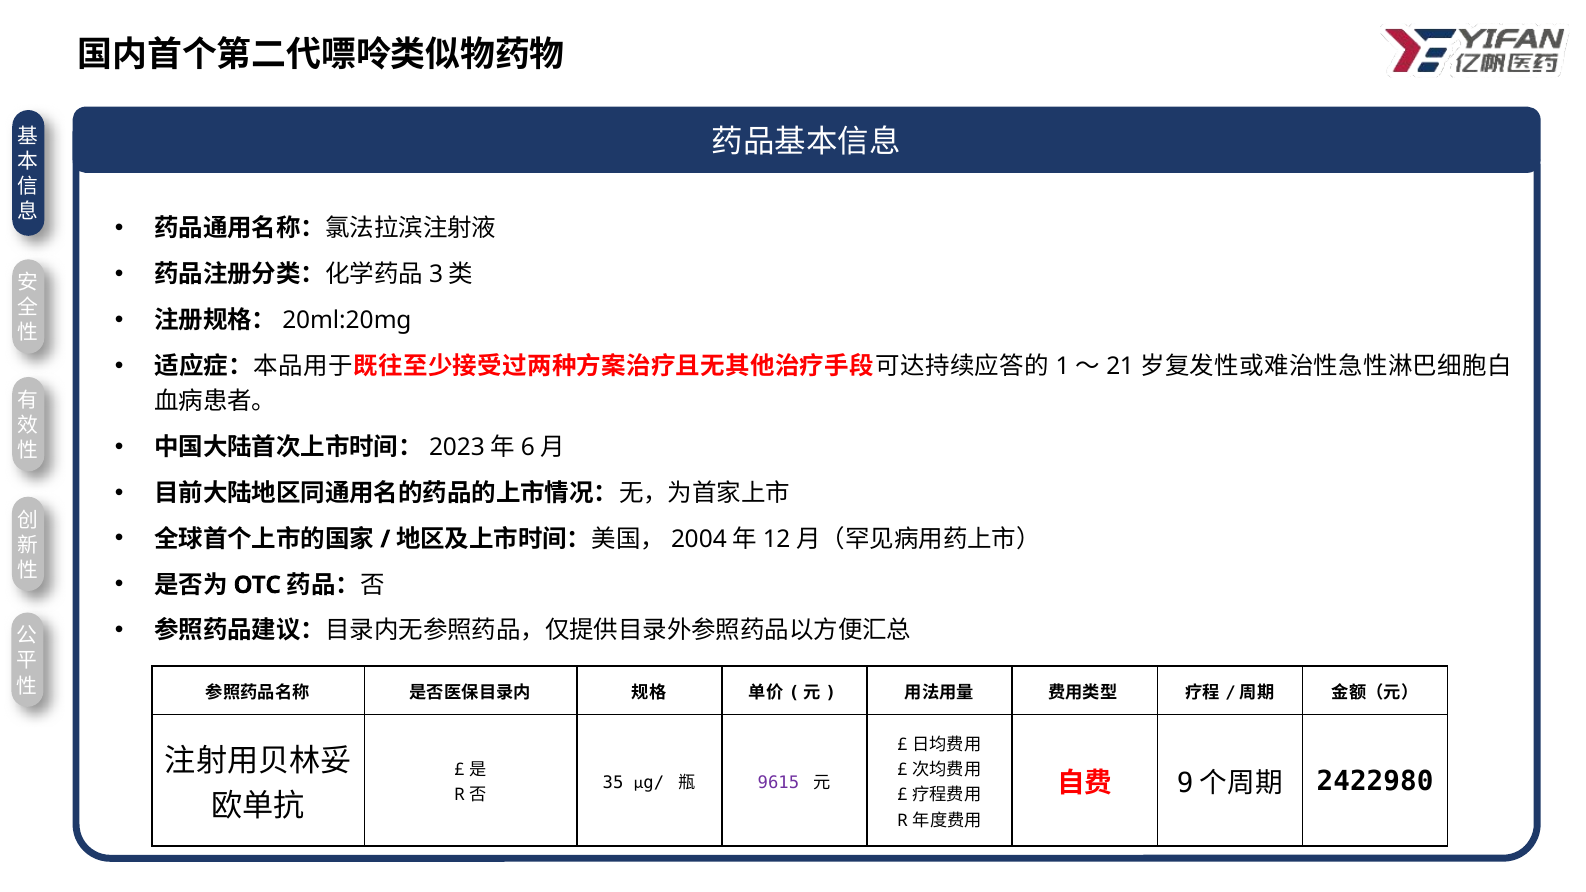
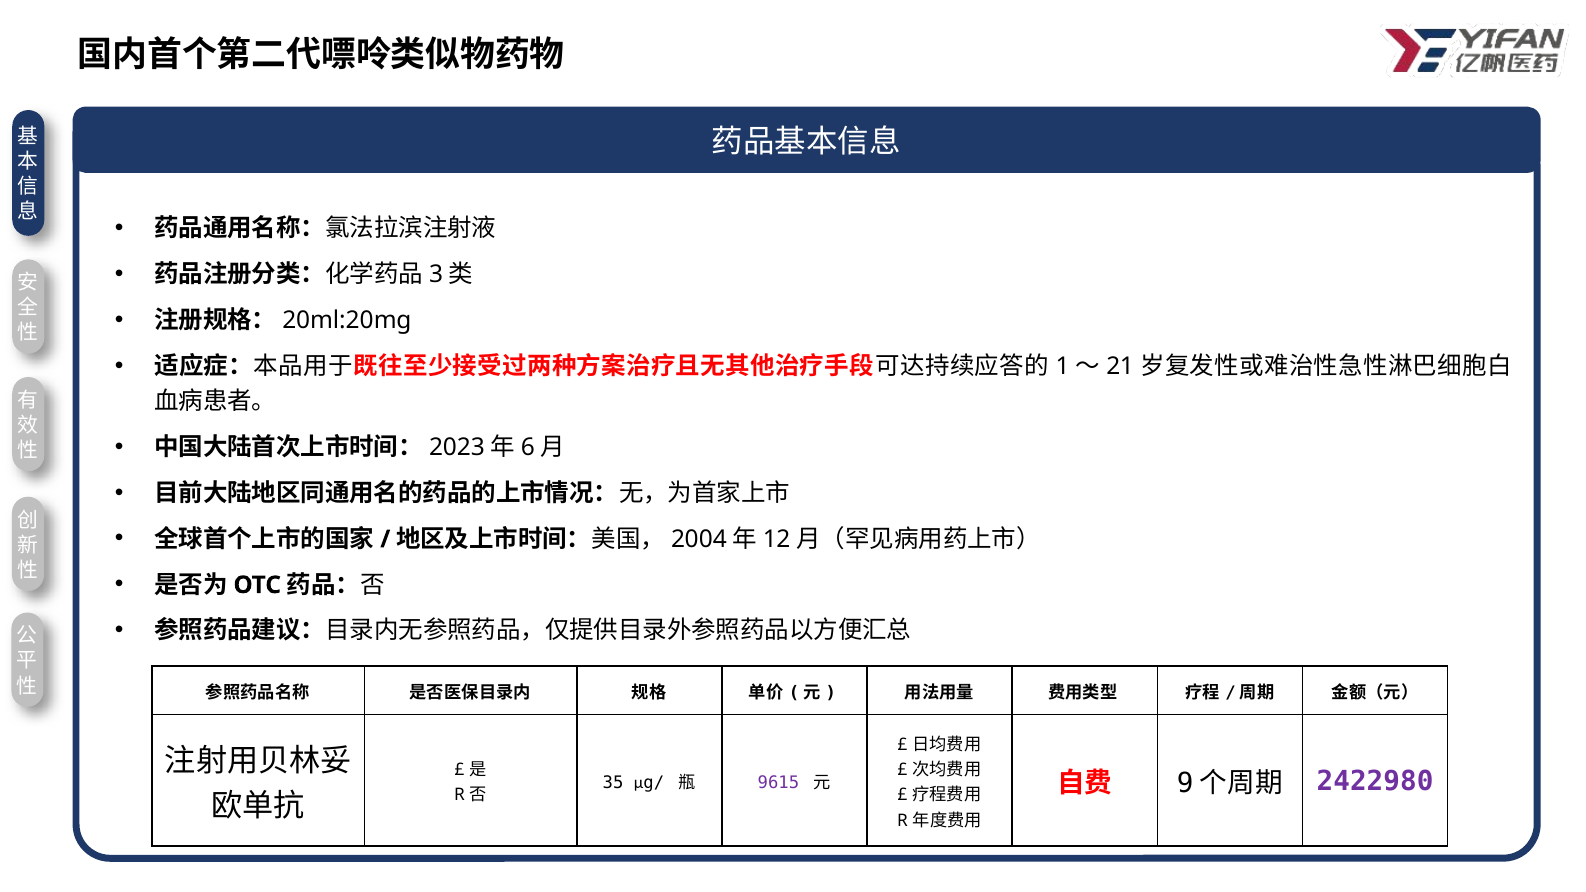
2422980 colour: black -> purple
